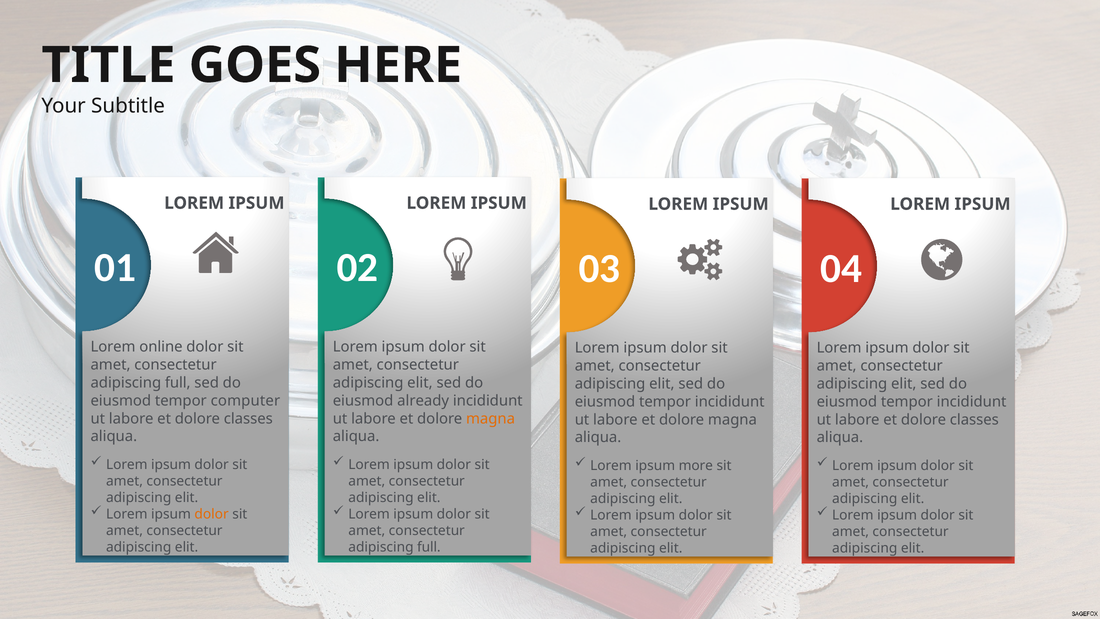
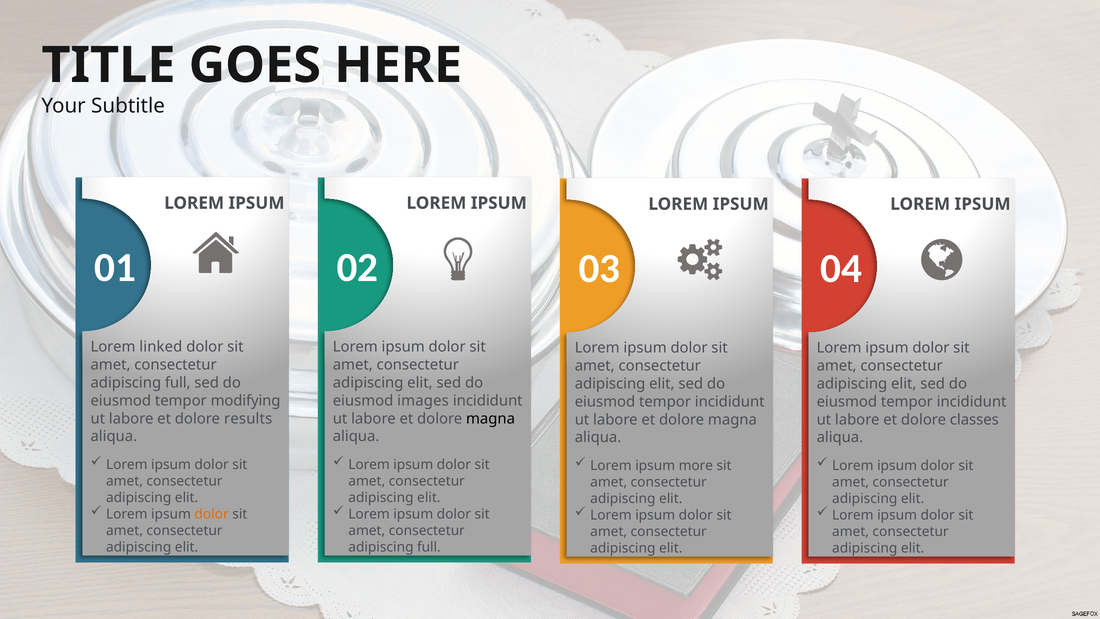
online: online -> linked
computer: computer -> modifying
already: already -> images
classes at (248, 418): classes -> results
magna at (491, 418) colour: orange -> black
